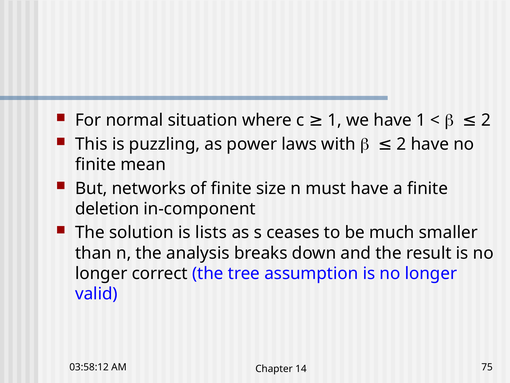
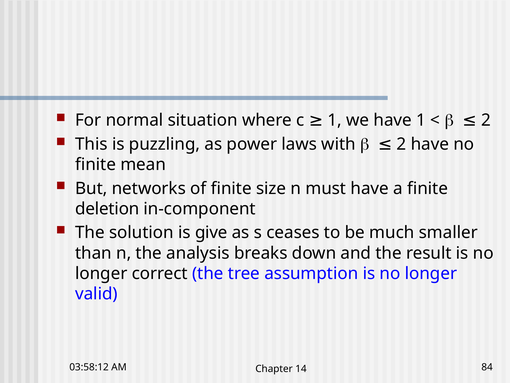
lists: lists -> give
75: 75 -> 84
